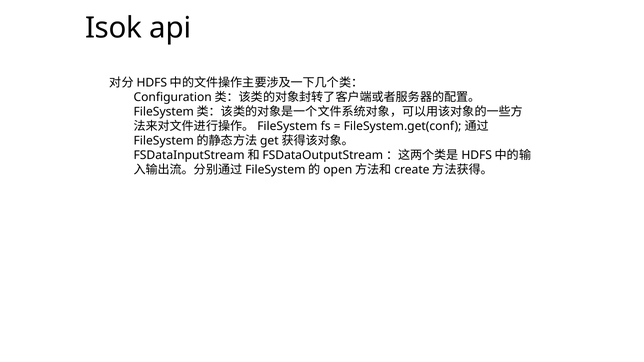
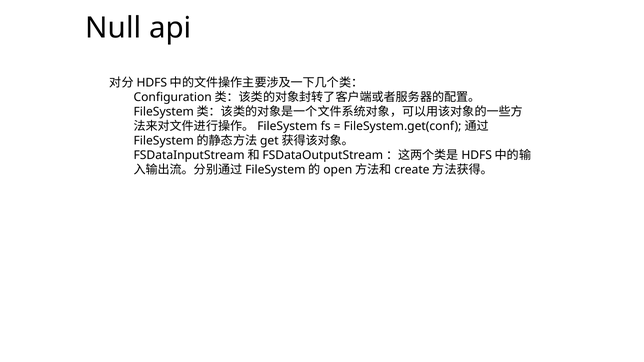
Isok: Isok -> Null
